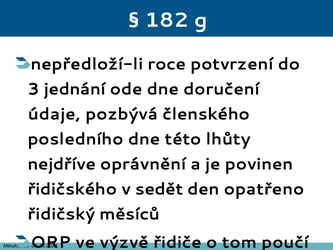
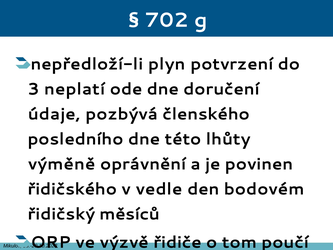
182: 182 -> 702
roce: roce -> plyn
jednání: jednání -> neplatí
nejdříve: nejdříve -> výměně
sedět: sedět -> vedle
opatřeno: opatřeno -> bodovém
